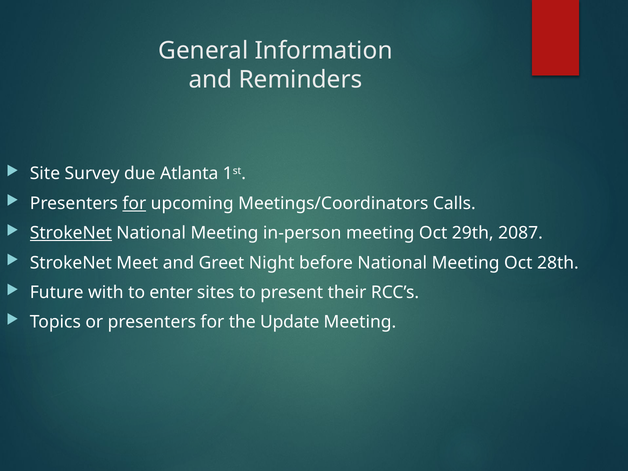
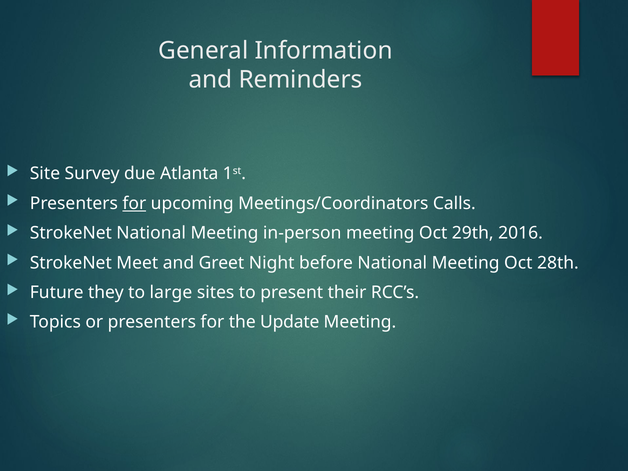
StrokeNet at (71, 233) underline: present -> none
2087: 2087 -> 2016
with: with -> they
enter: enter -> large
